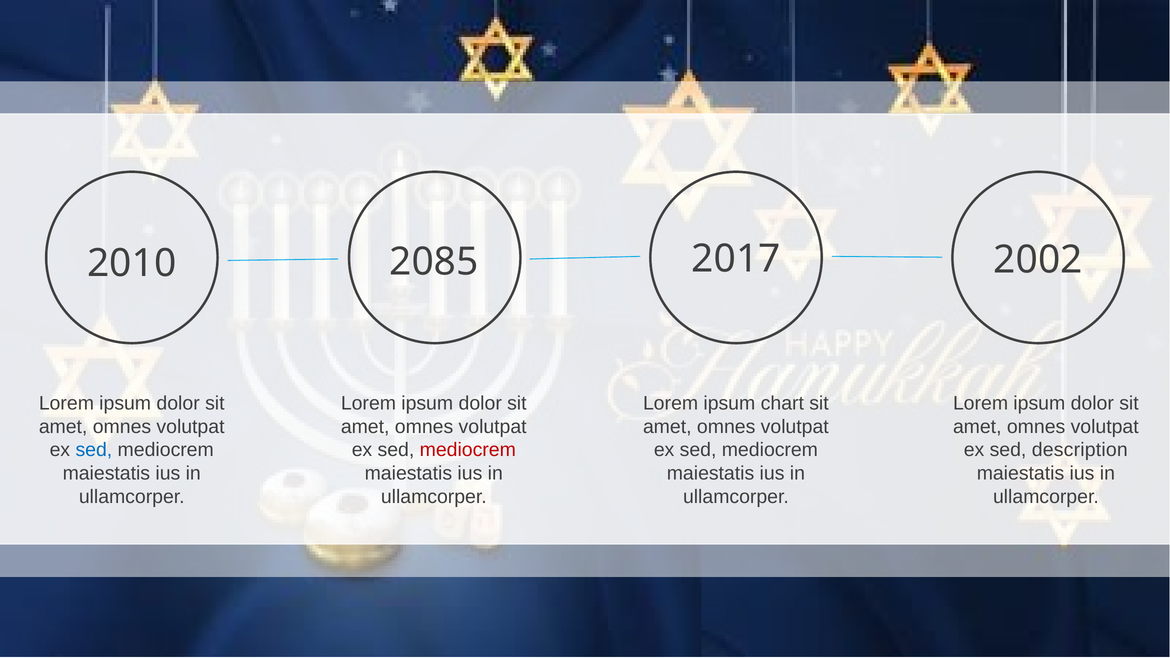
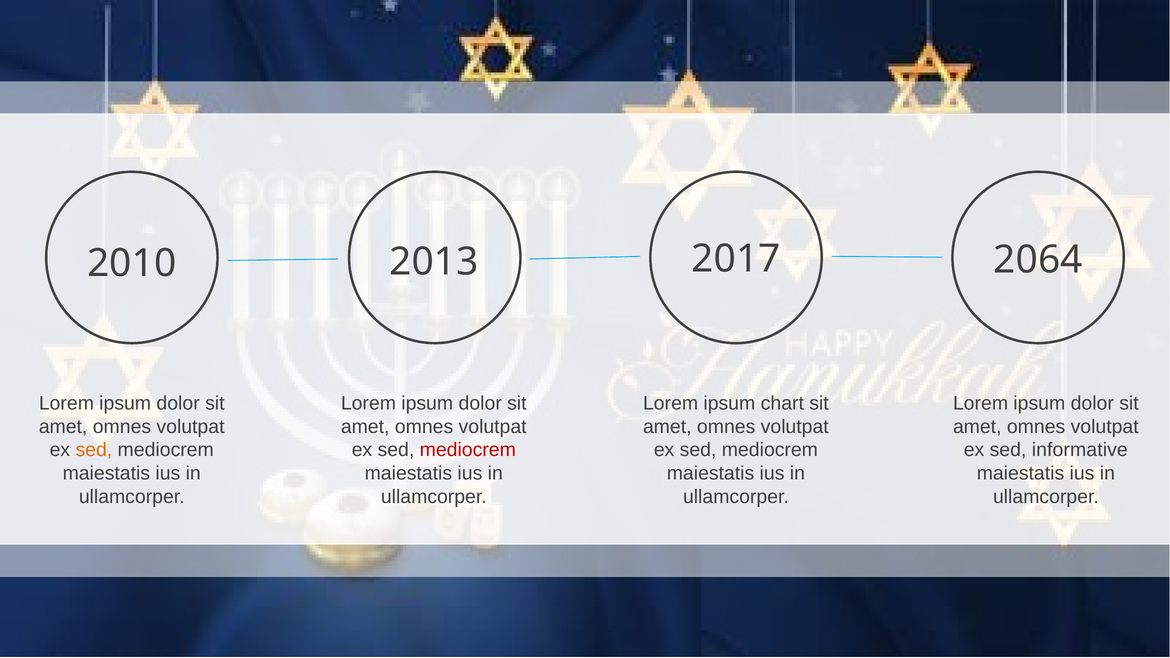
2085: 2085 -> 2013
2002: 2002 -> 2064
sed at (94, 450) colour: blue -> orange
description: description -> informative
